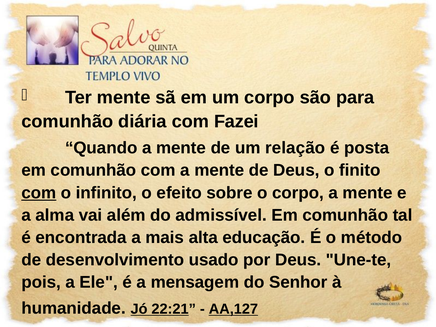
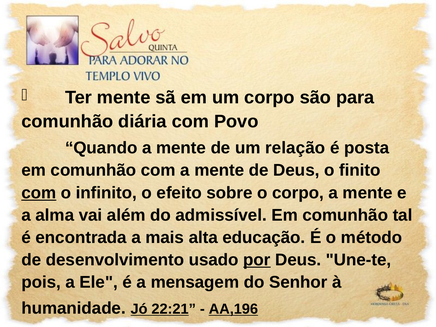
Fazei: Fazei -> Povo
por underline: none -> present
AA,127: AA,127 -> AA,196
